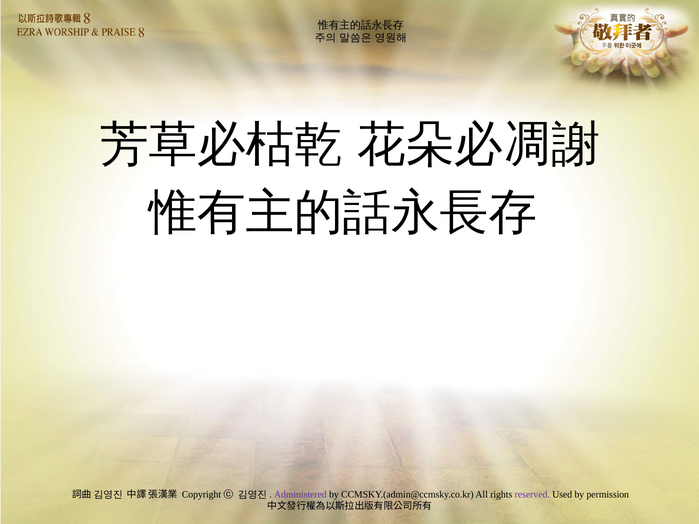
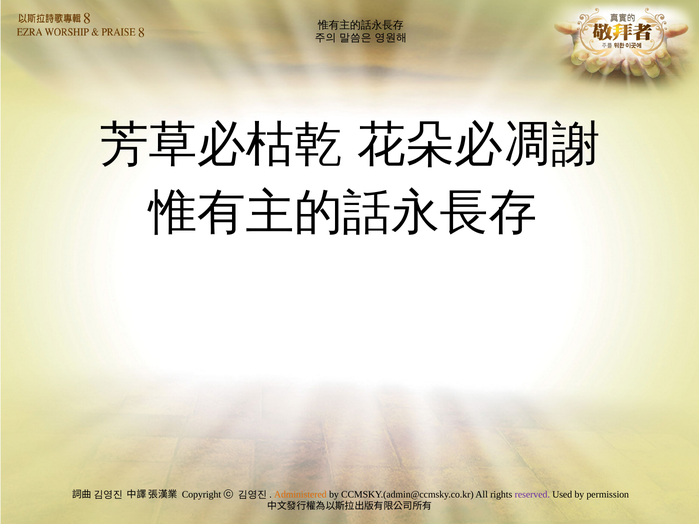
Administered colour: purple -> orange
